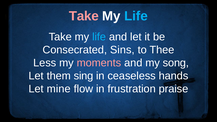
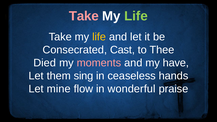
Life at (136, 16) colour: light blue -> light green
life at (99, 37) colour: light blue -> yellow
Sins: Sins -> Cast
Less: Less -> Died
song: song -> have
frustration: frustration -> wonderful
